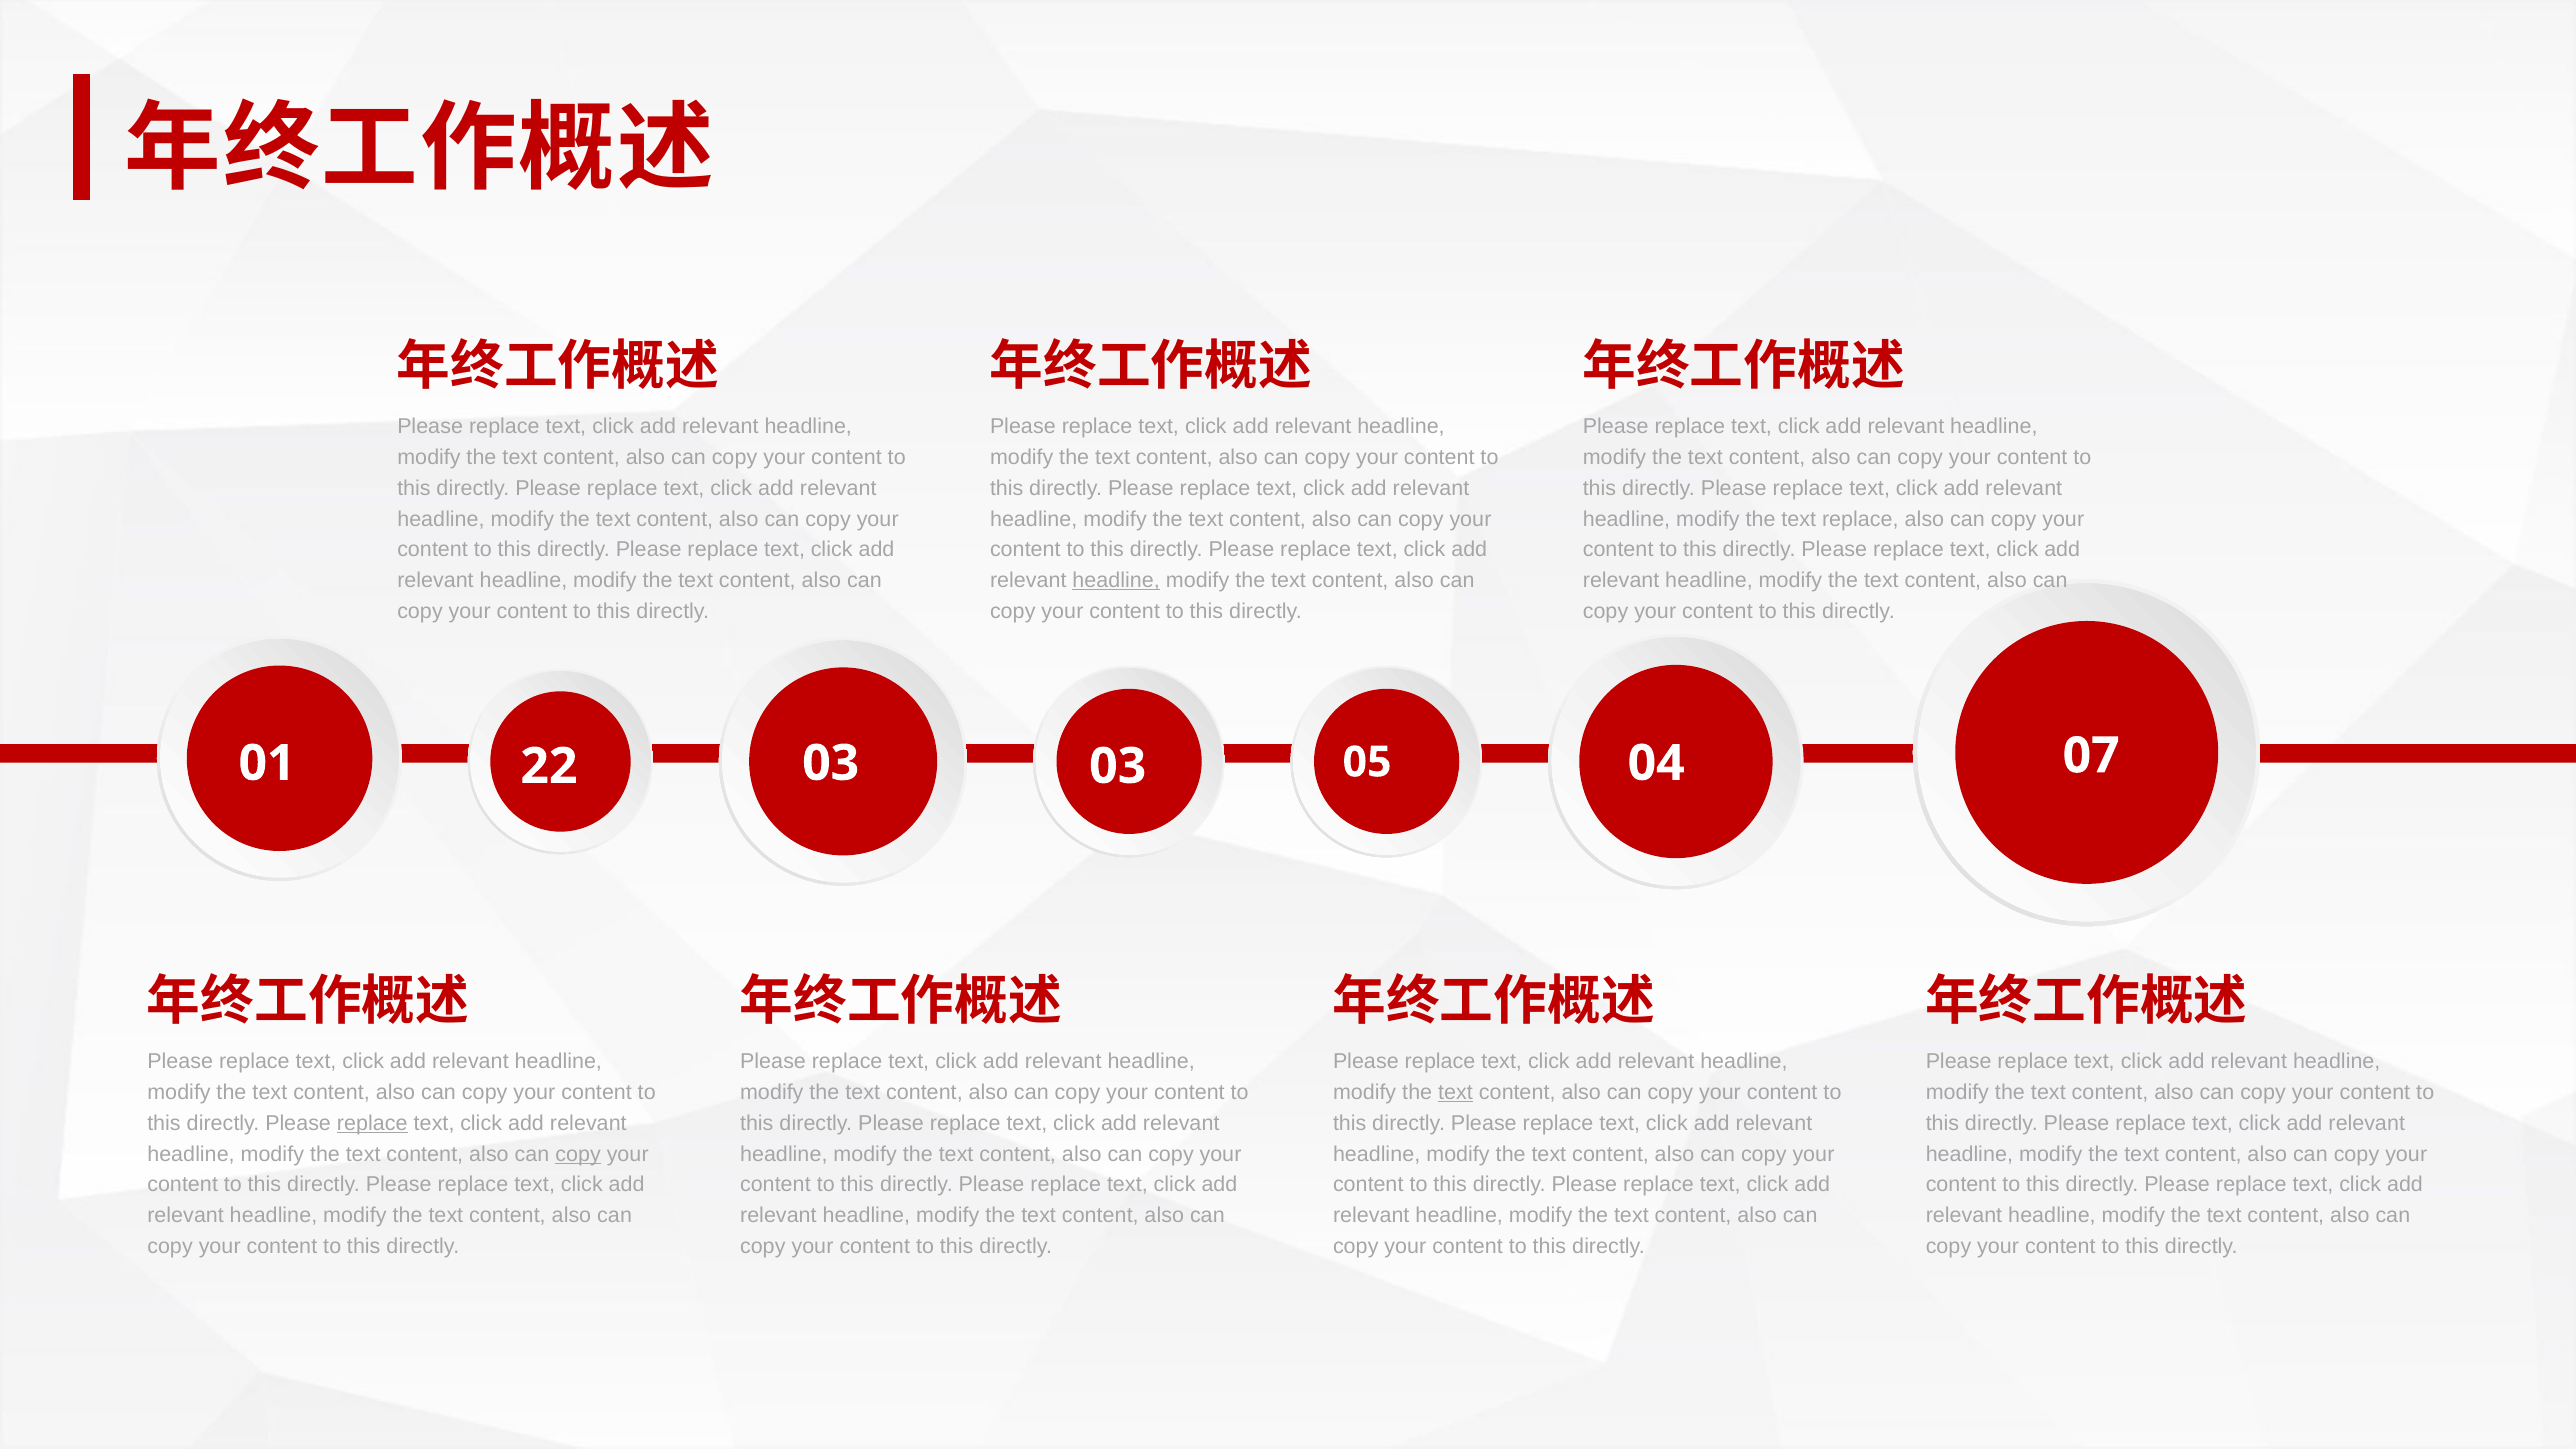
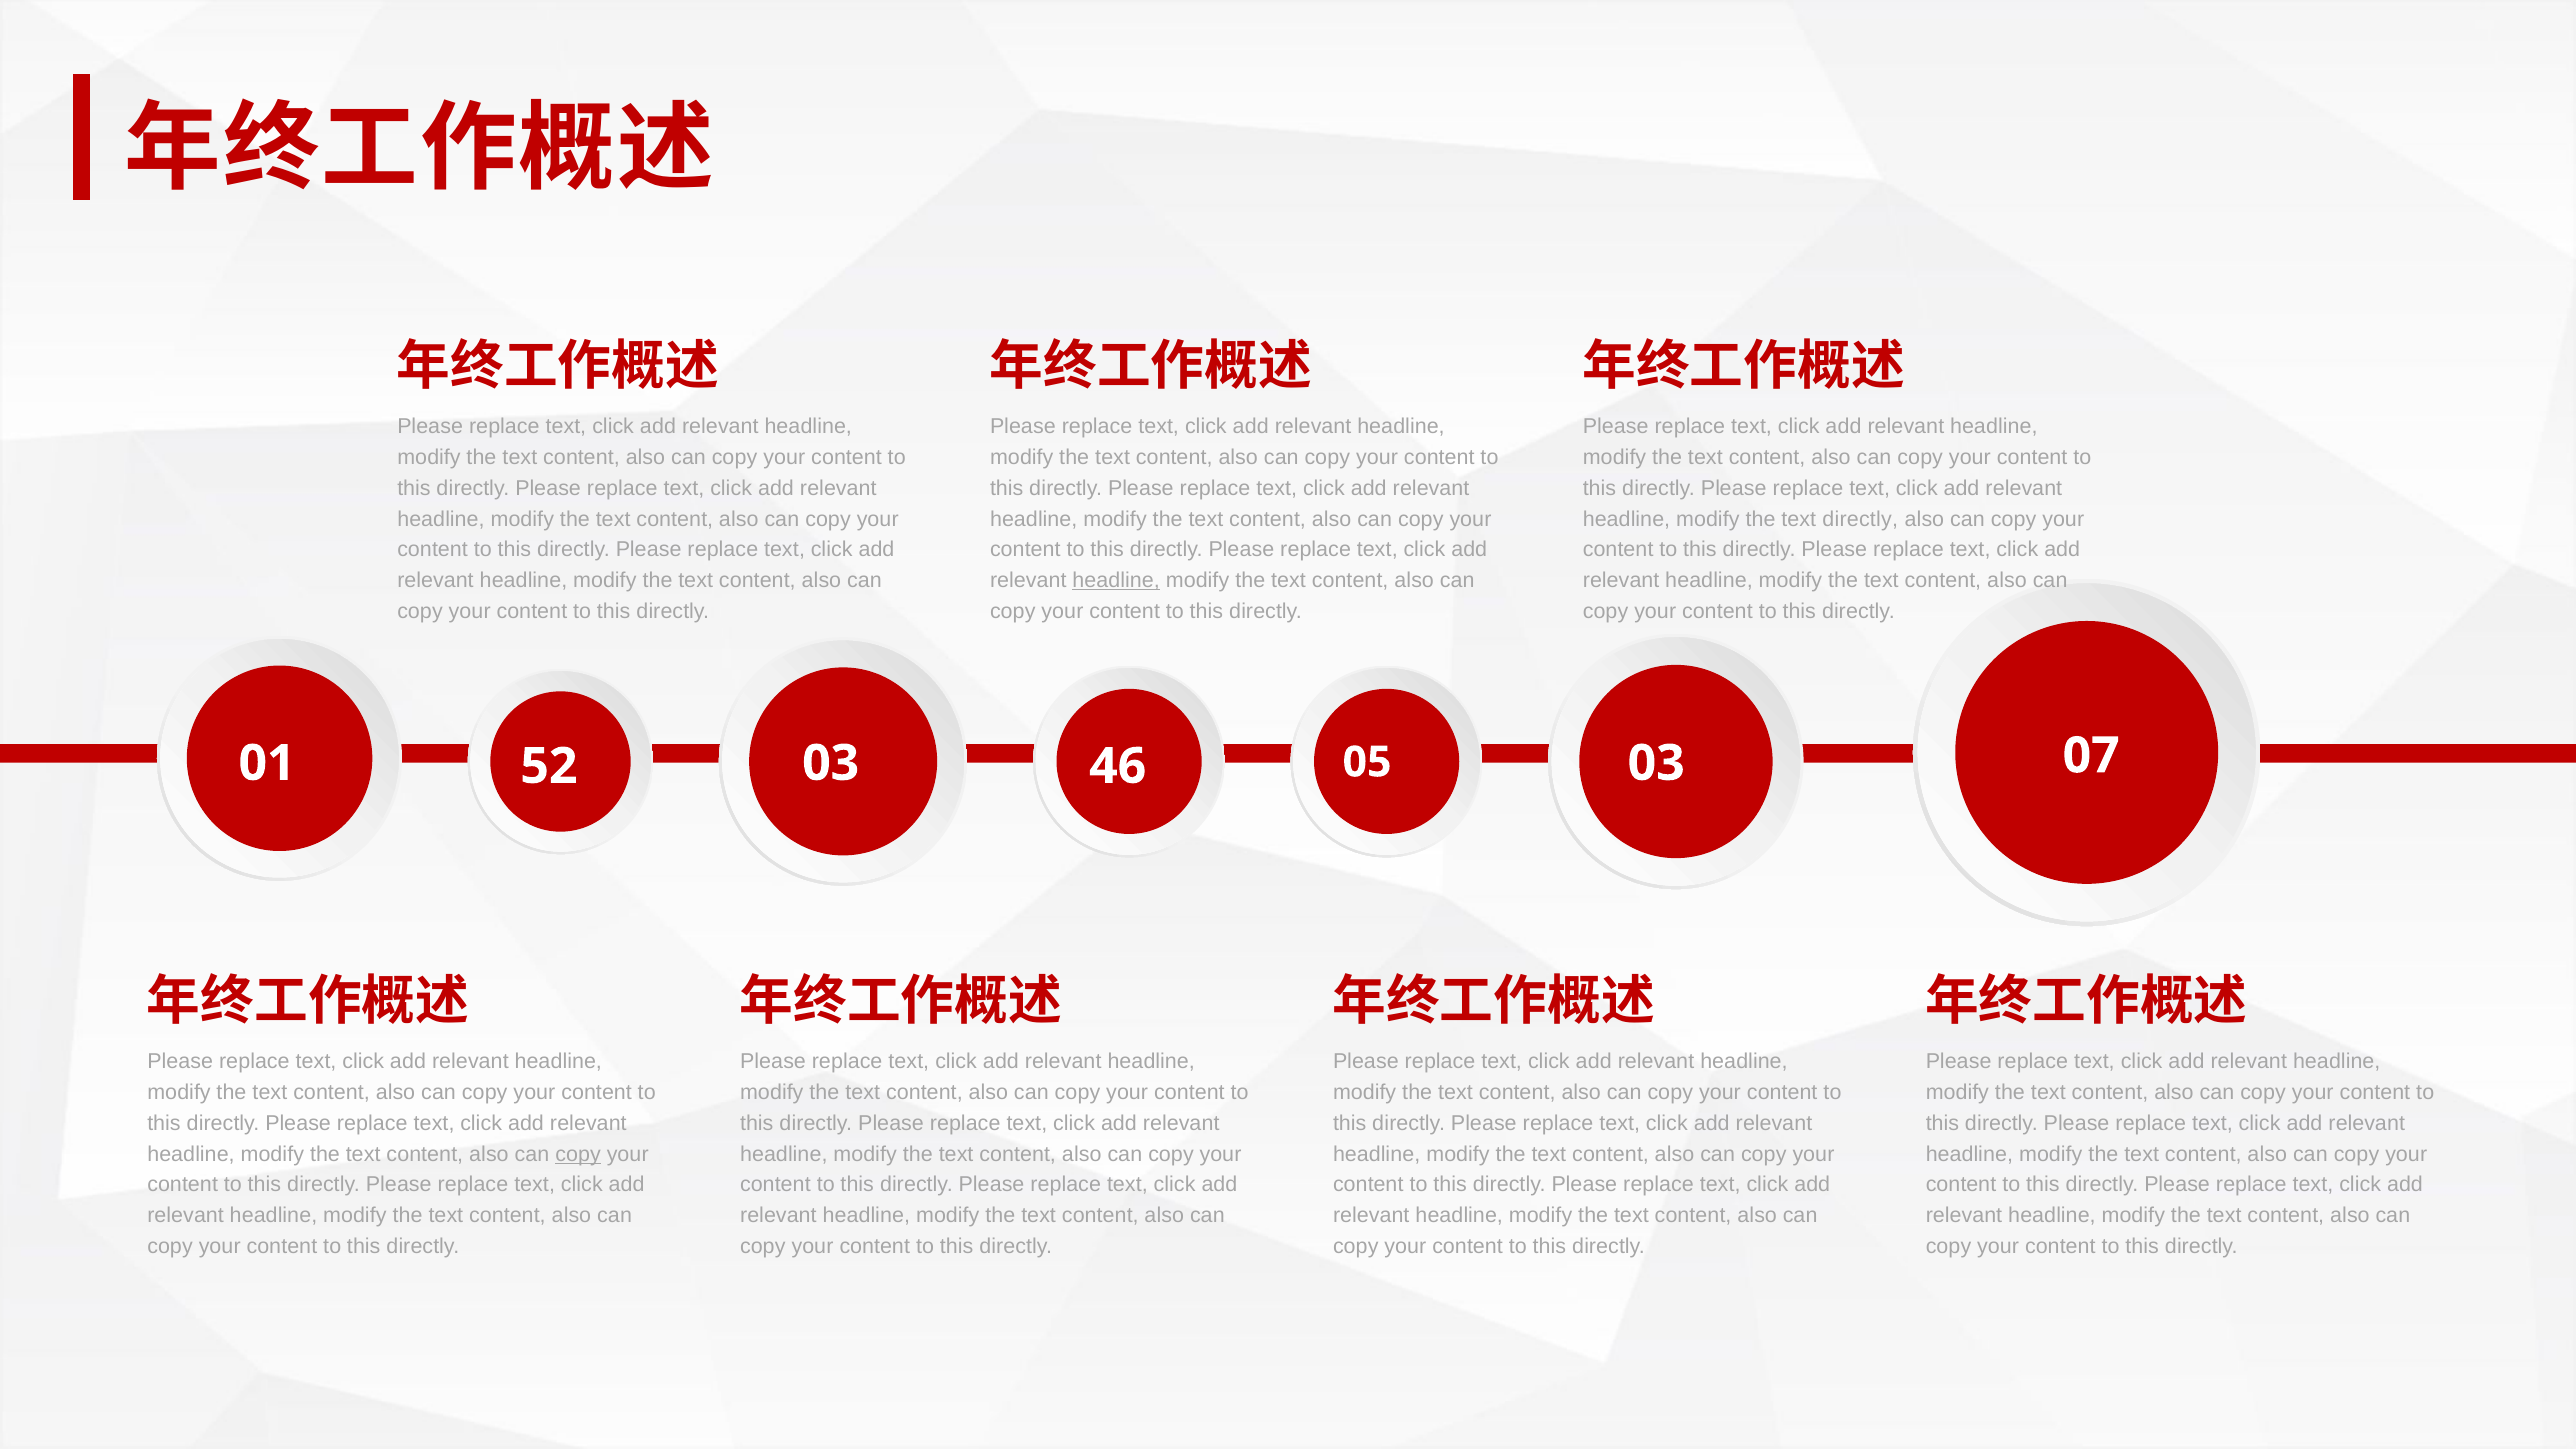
text replace: replace -> directly
22: 22 -> 52
03 03: 03 -> 46
05 04: 04 -> 03
text at (1456, 1092) underline: present -> none
replace at (372, 1123) underline: present -> none
